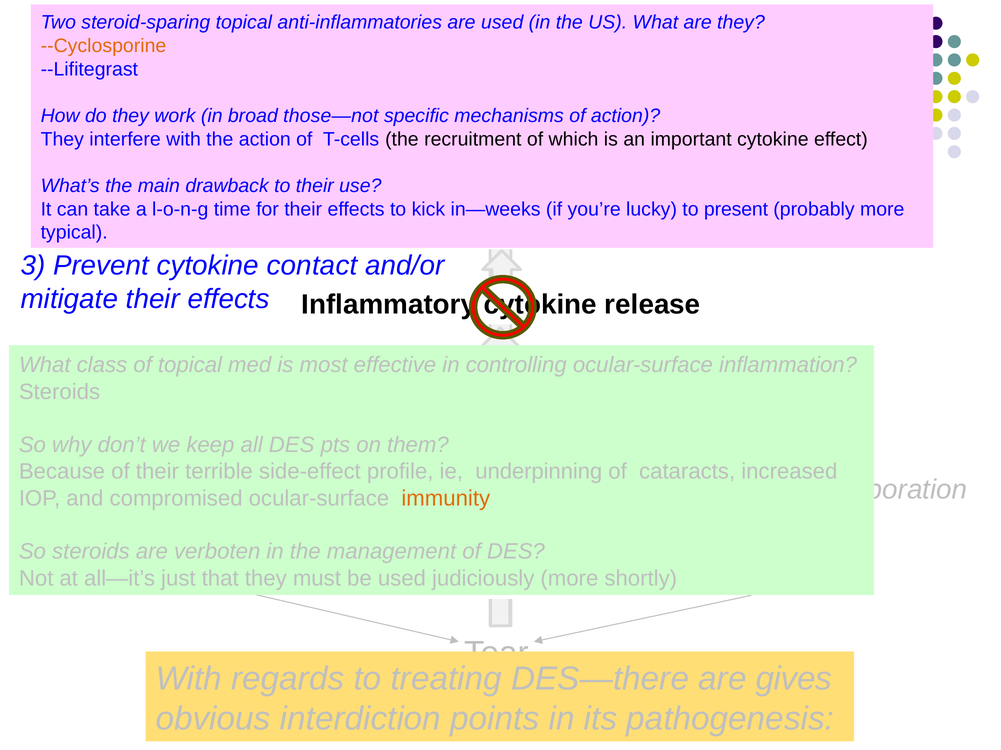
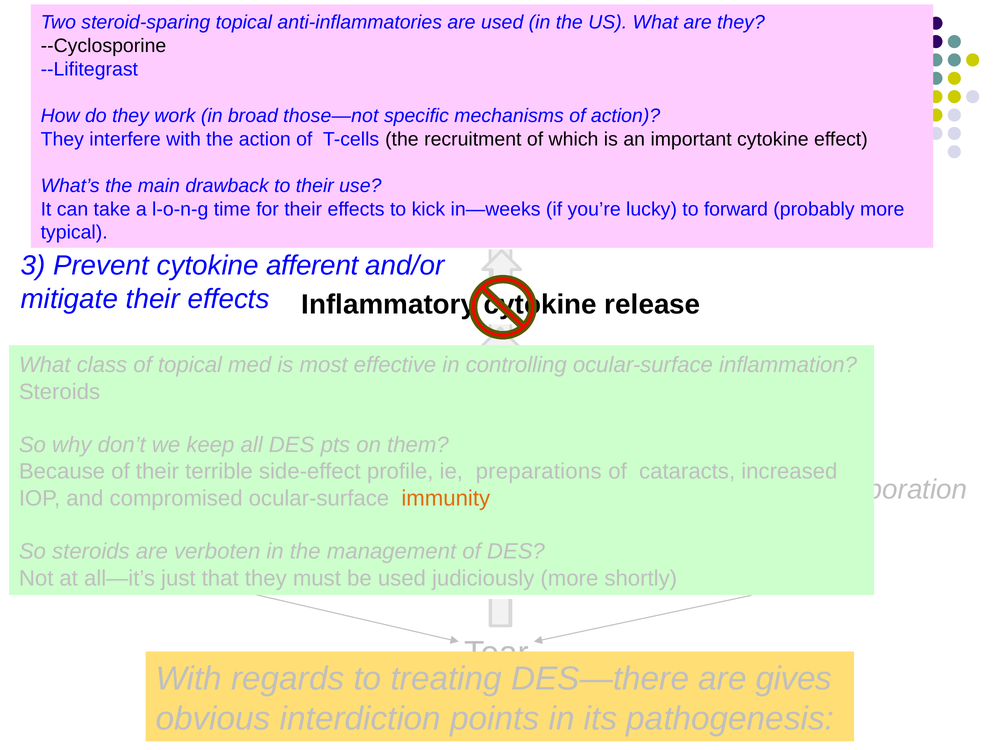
--Cyclosporine colour: orange -> black
present: present -> forward
contact: contact -> afferent
underpinning: underpinning -> preparations
